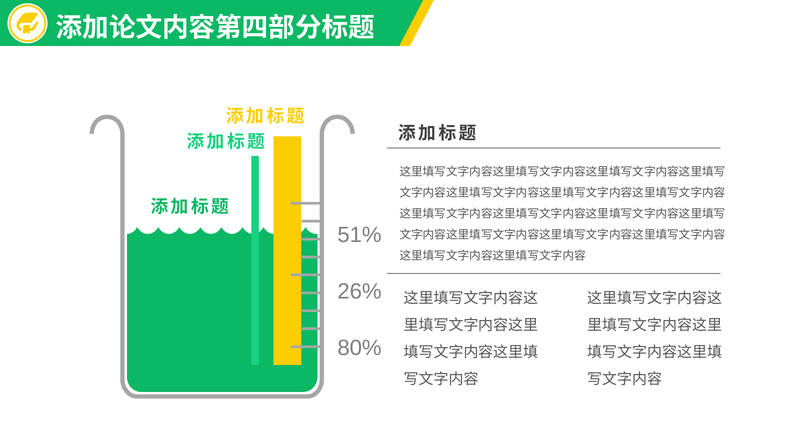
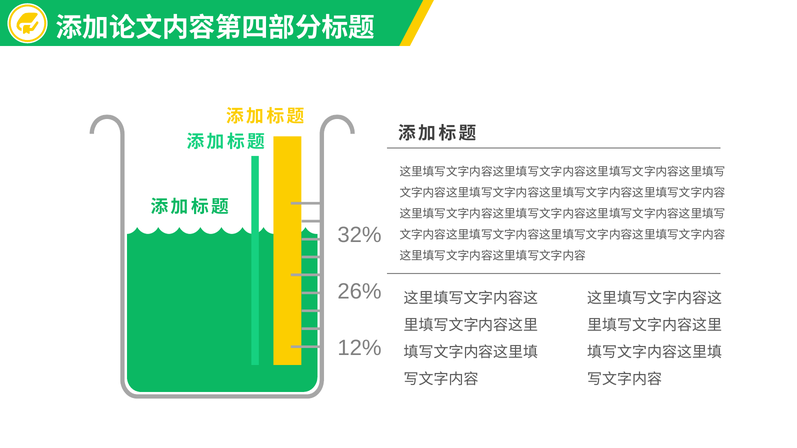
51%: 51% -> 32%
80%: 80% -> 12%
